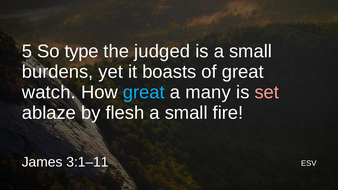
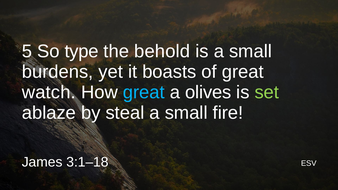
judged: judged -> behold
many: many -> olives
set colour: pink -> light green
flesh: flesh -> steal
3:1–11: 3:1–11 -> 3:1–18
